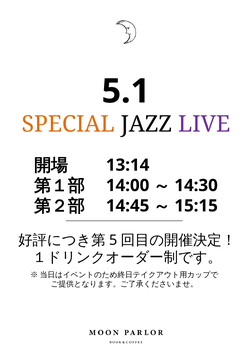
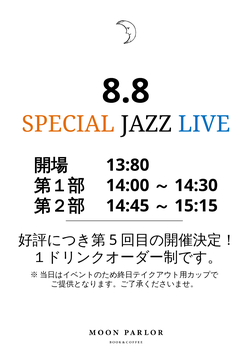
5.1: 5.1 -> 8.8
LIVE colour: purple -> blue
13:14: 13:14 -> 13:80
